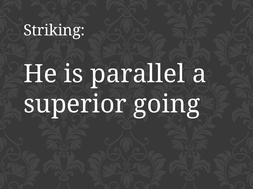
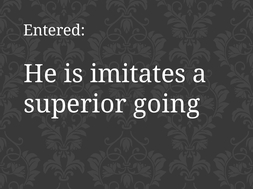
Striking: Striking -> Entered
parallel: parallel -> imitates
